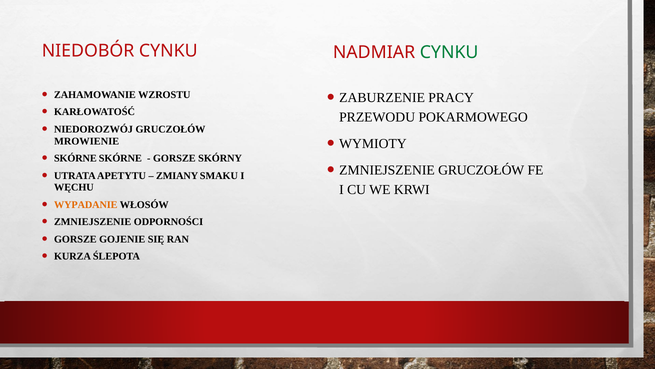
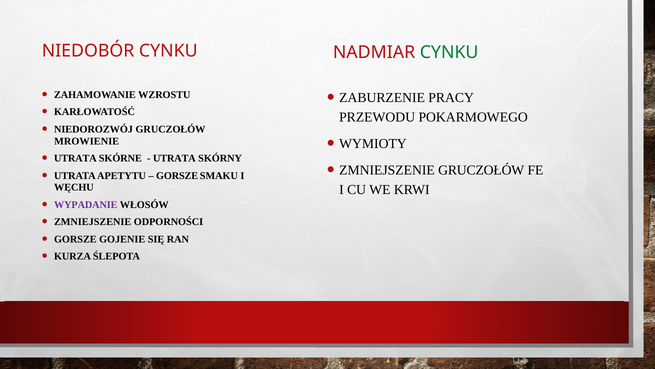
SKÓRNE at (75, 158): SKÓRNE -> UTRATA
GORSZE at (174, 158): GORSZE -> UTRATA
ZMIANY at (177, 175): ZMIANY -> GORSZE
WYPADANIE colour: orange -> purple
